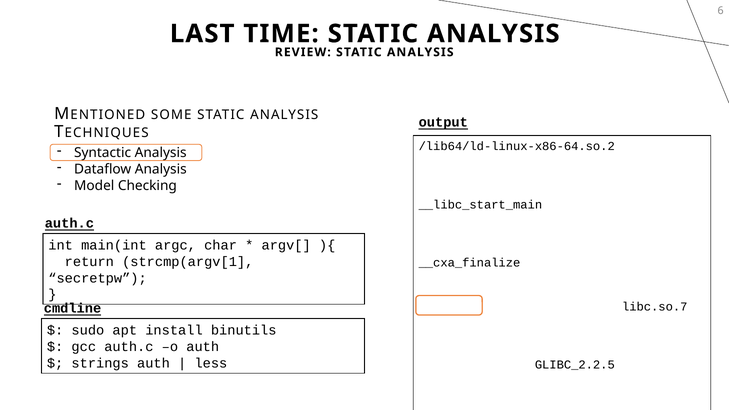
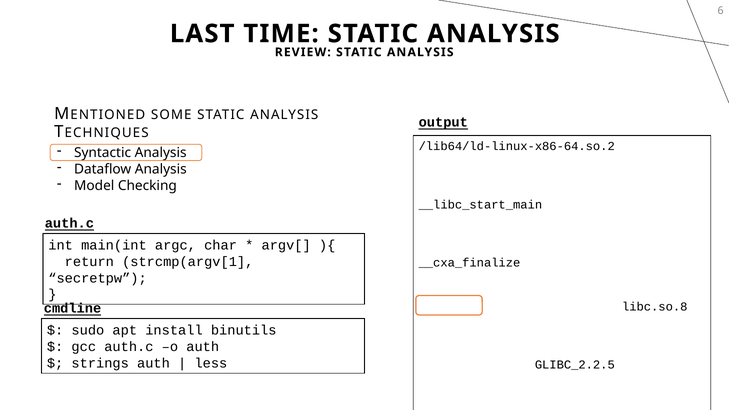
libc.so.7: libc.so.7 -> libc.so.8
